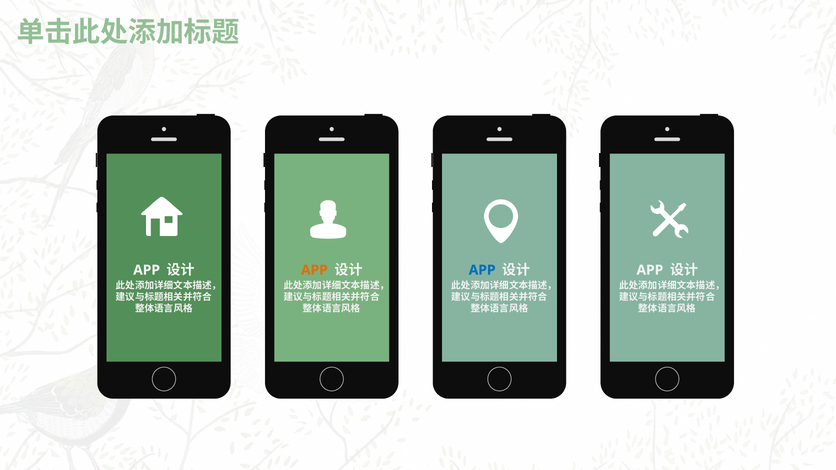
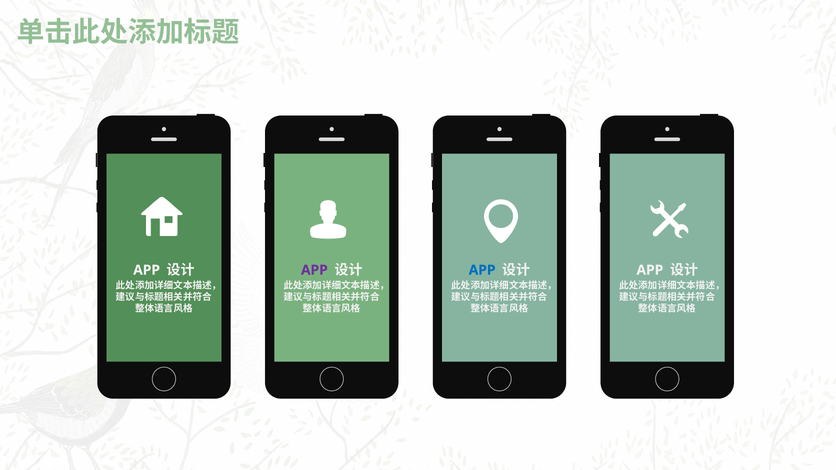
APP at (314, 270) colour: orange -> purple
